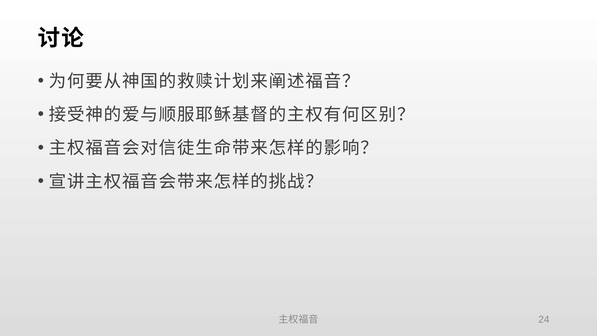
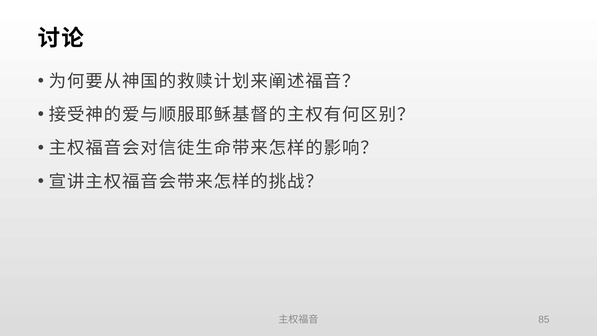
24: 24 -> 85
